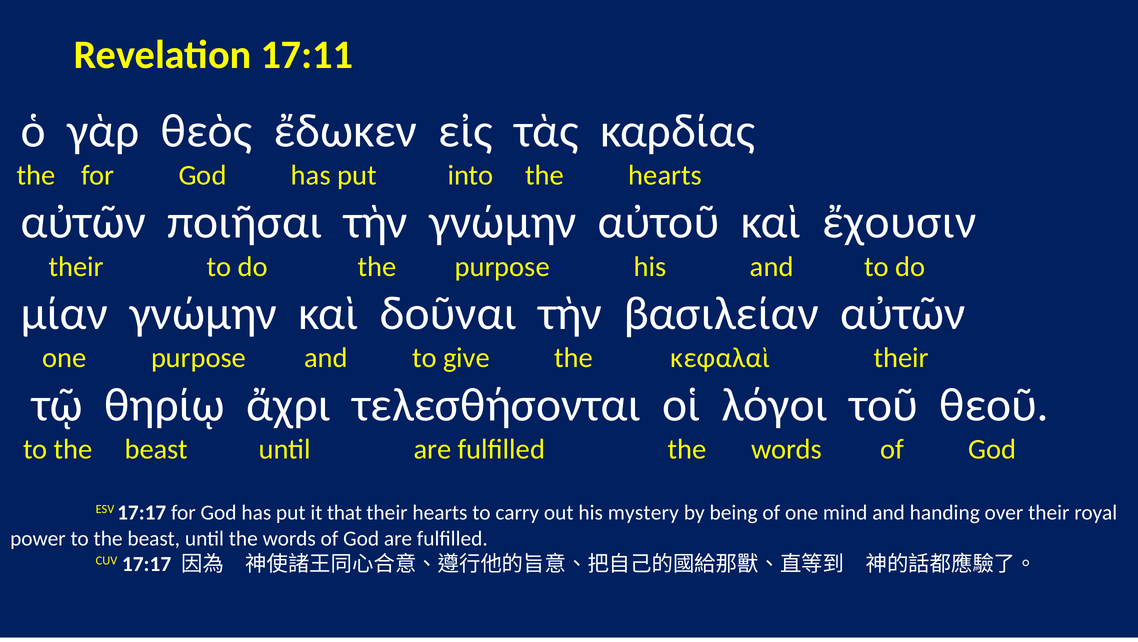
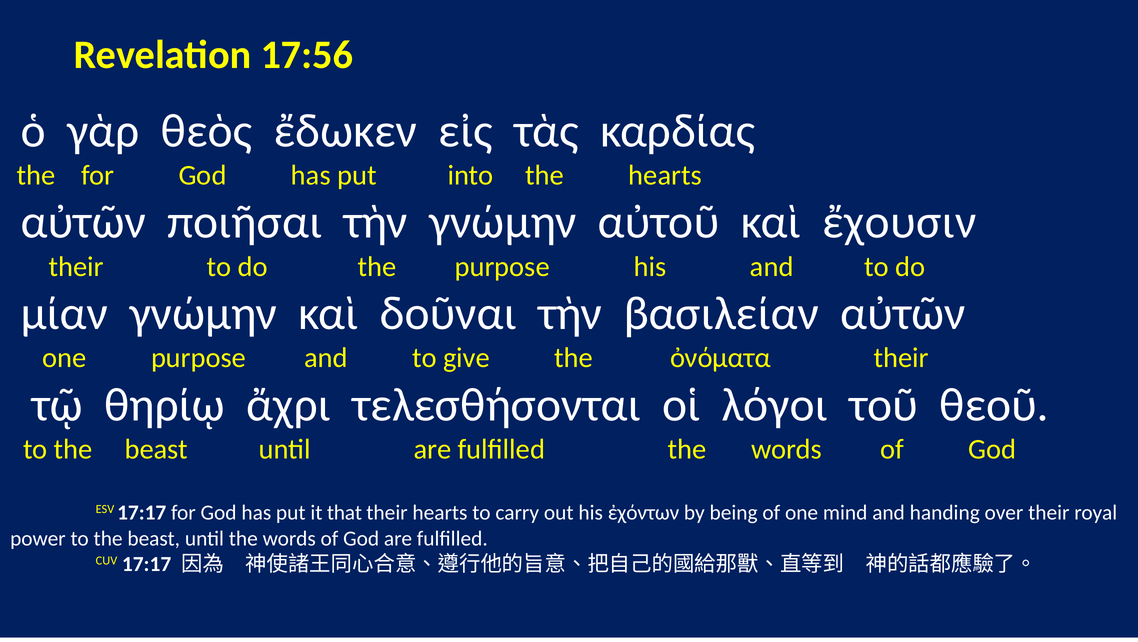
17:11: 17:11 -> 17:56
κεφαλαὶ: κεφαλαὶ -> ὀνόματα
mystery: mystery -> ἐχόντων
